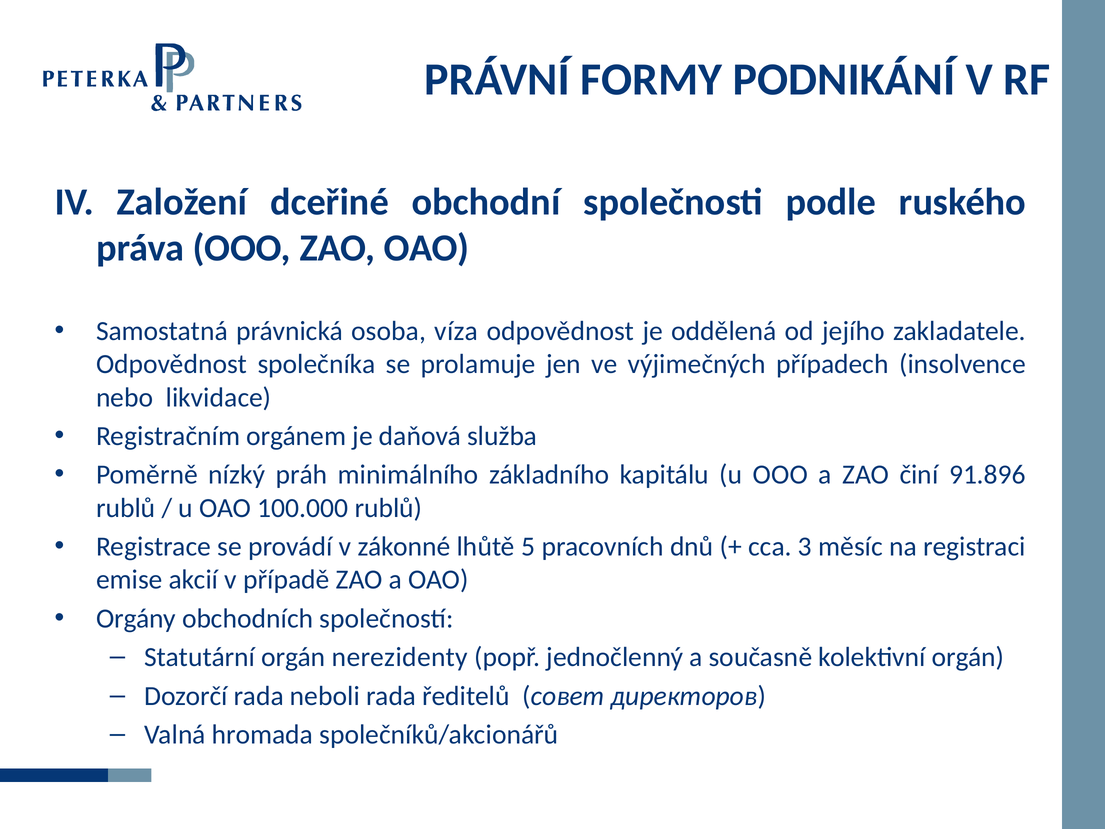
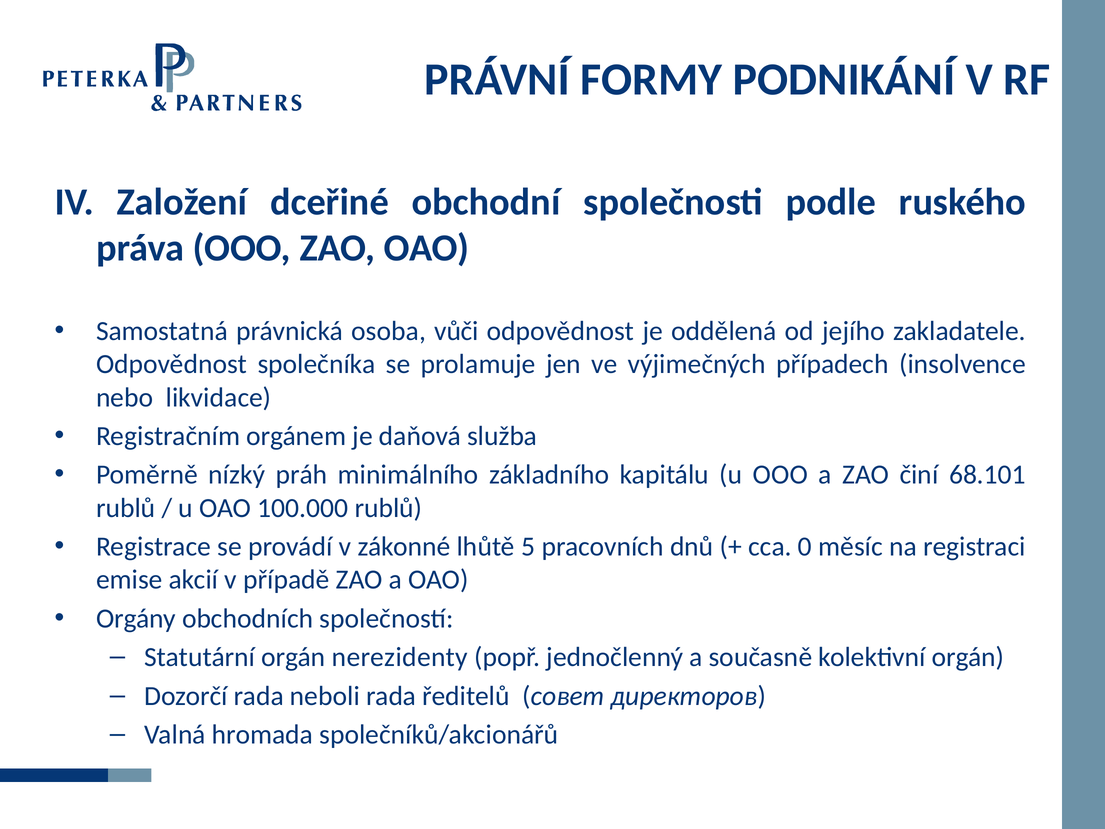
víza: víza -> vůči
91.896: 91.896 -> 68.101
3: 3 -> 0
